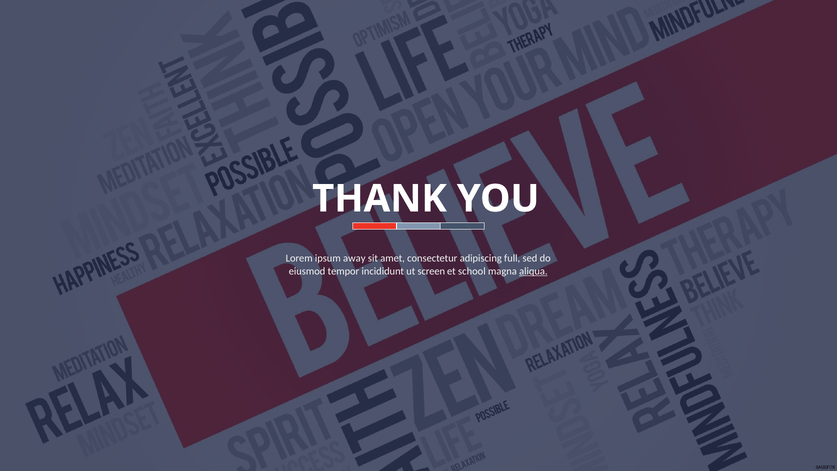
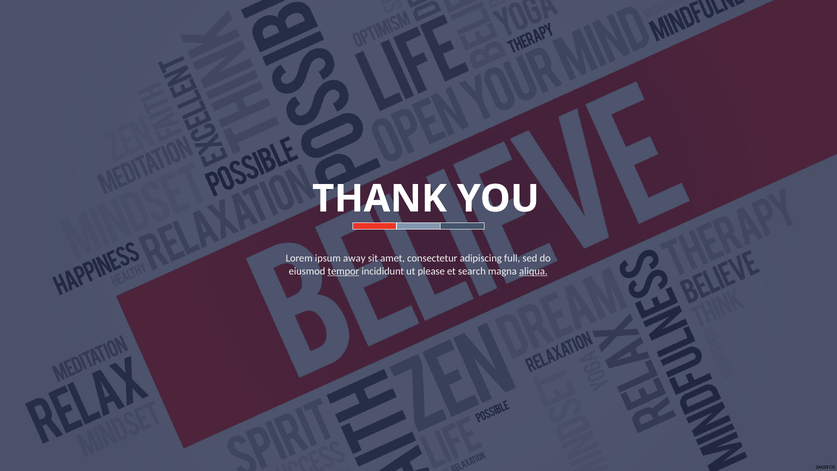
tempor underline: none -> present
screen: screen -> please
school: school -> search
